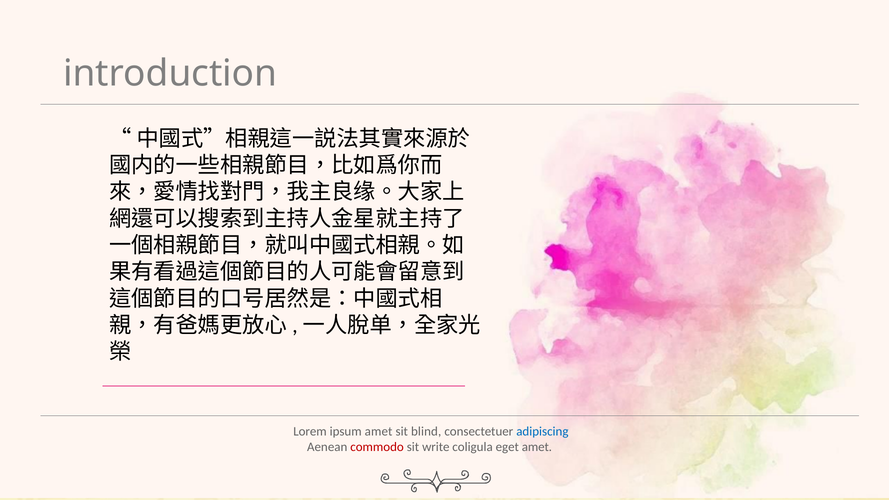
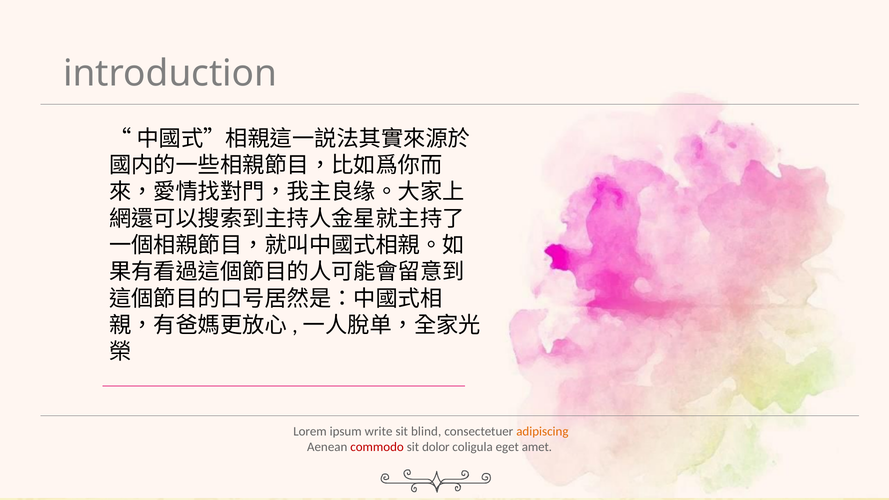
ipsum amet: amet -> write
adipiscing colour: blue -> orange
write: write -> dolor
